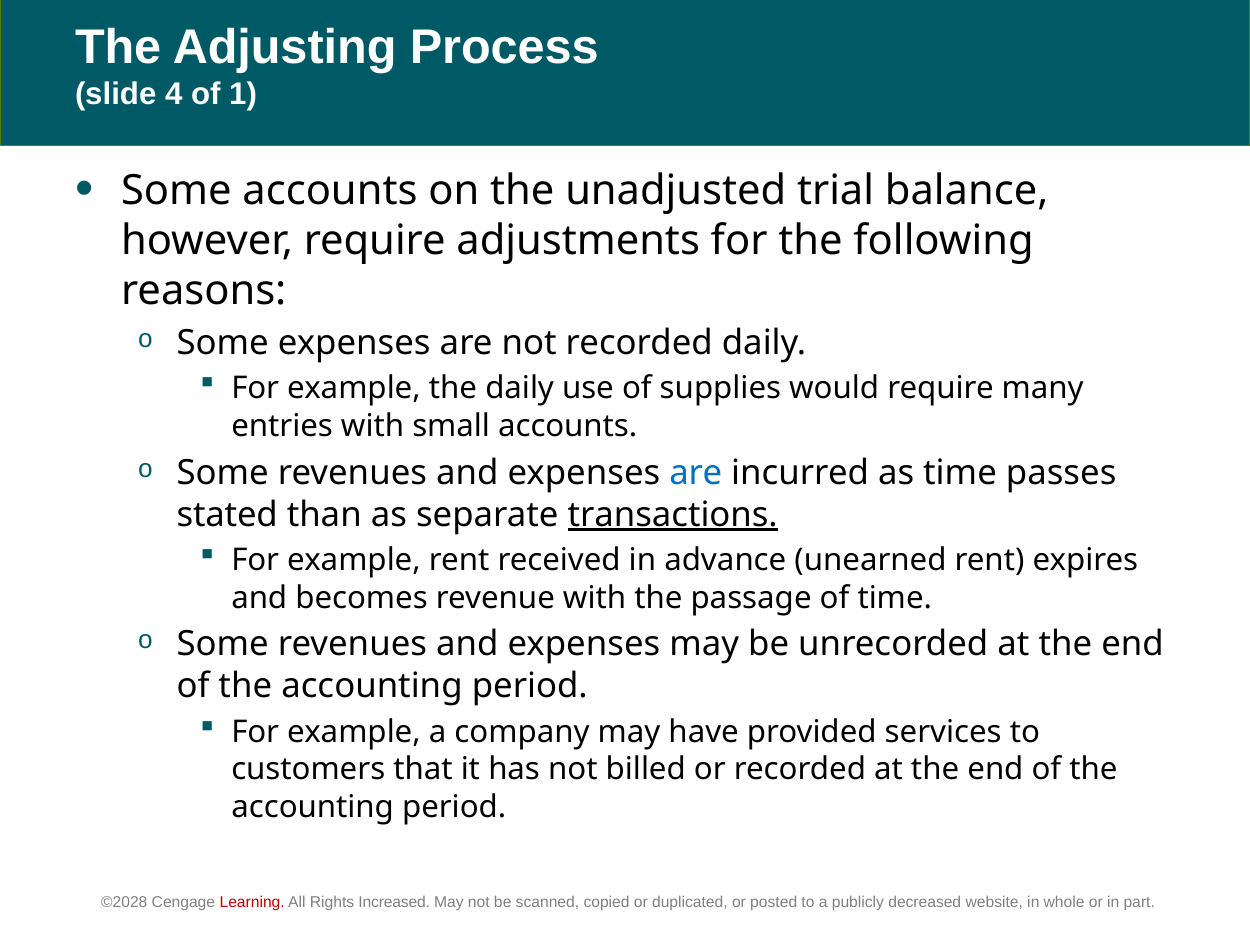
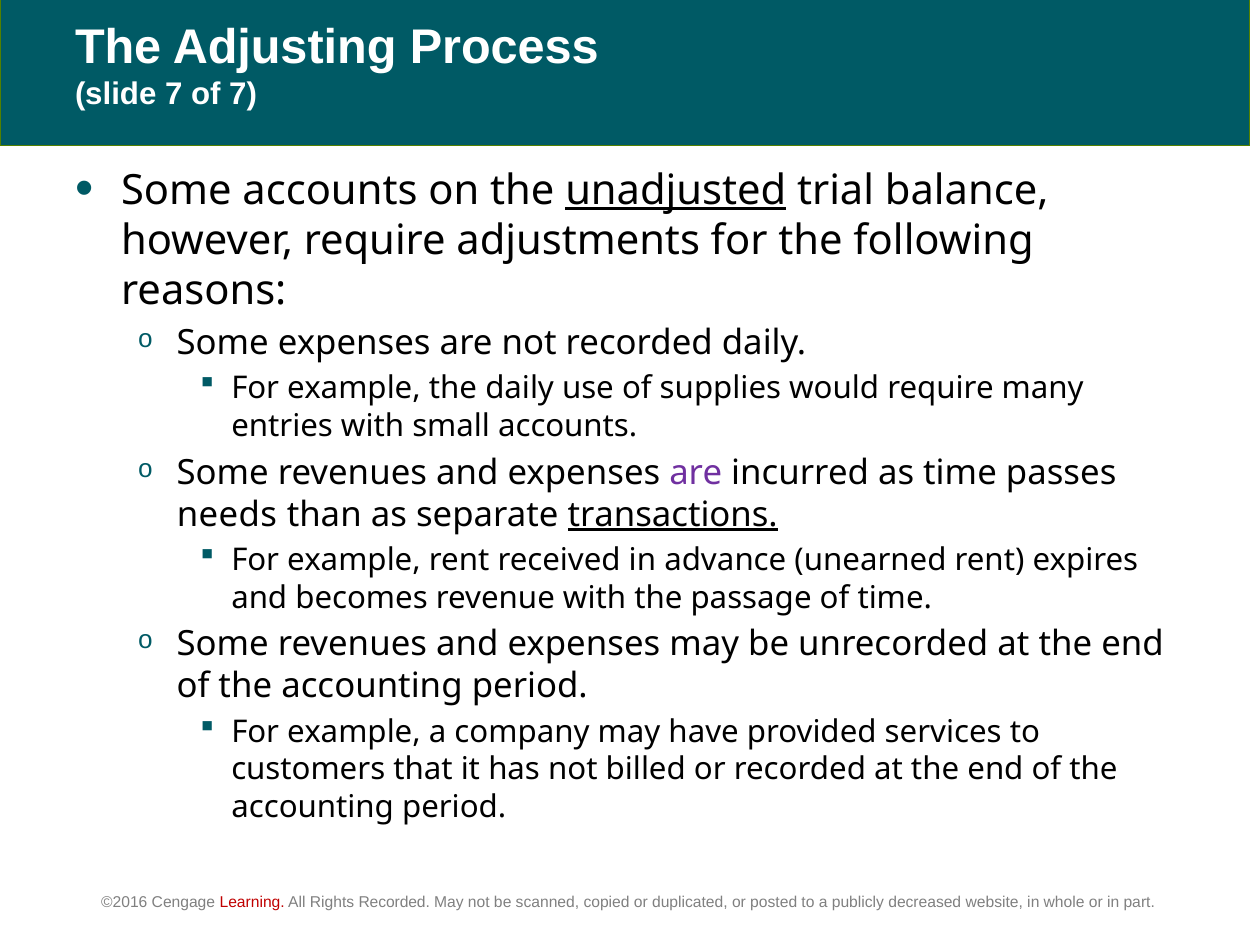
slide 4: 4 -> 7
of 1: 1 -> 7
unadjusted underline: none -> present
are at (696, 473) colour: blue -> purple
stated: stated -> needs
©2028: ©2028 -> ©2016
Rights Increased: Increased -> Recorded
